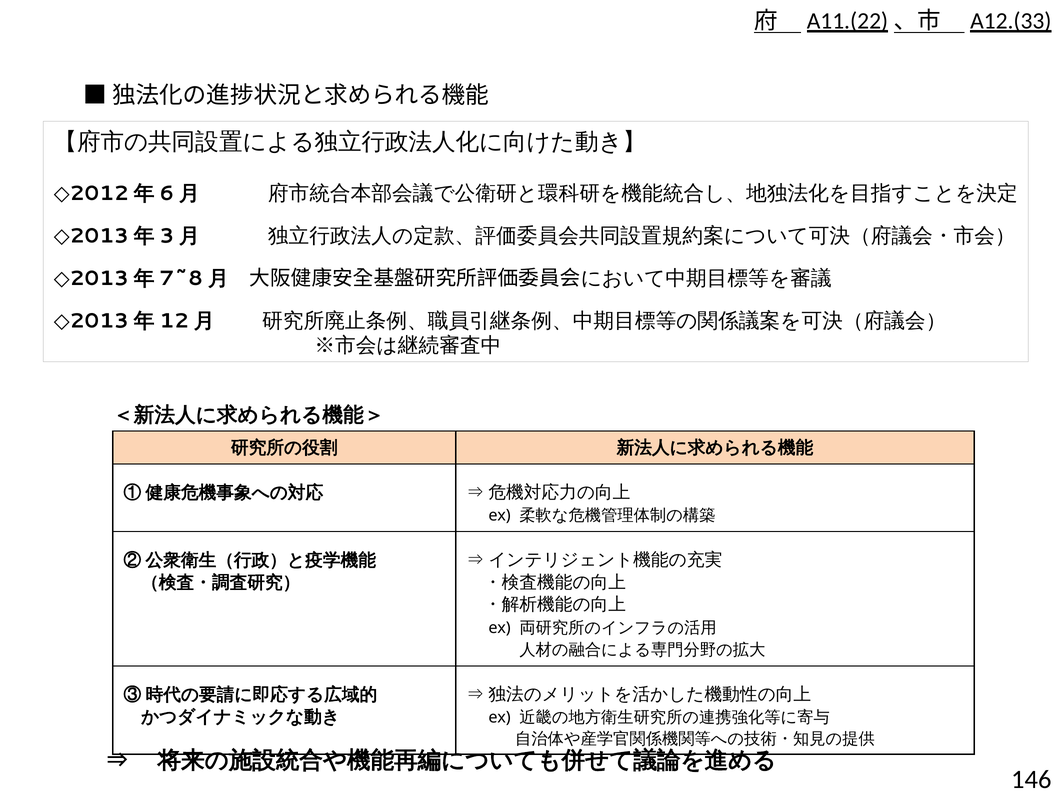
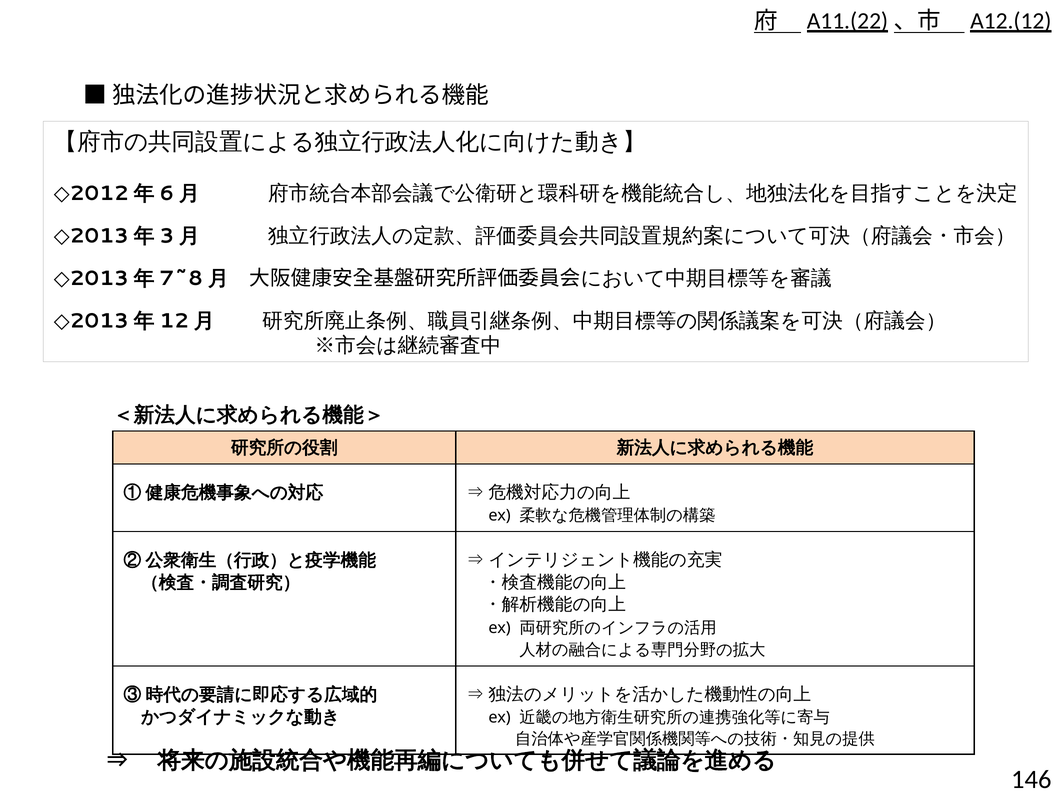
A12.(33: A12.(33 -> A12.(12
